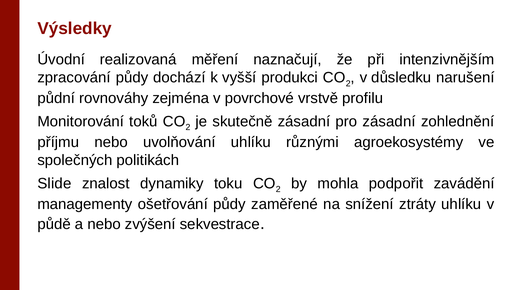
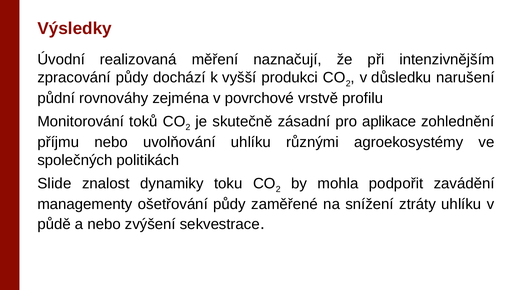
pro zásadní: zásadní -> aplikace
